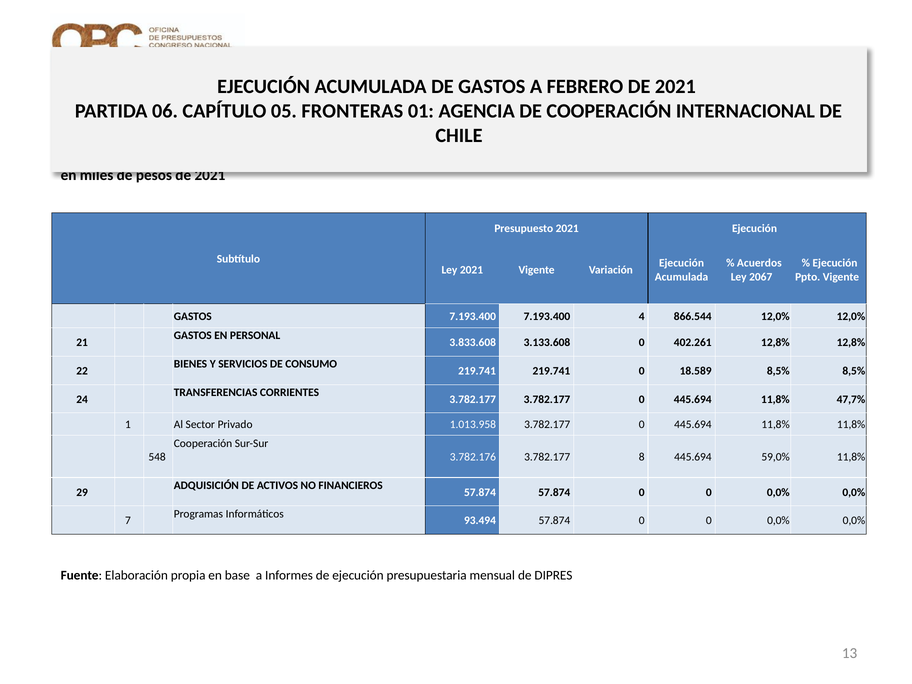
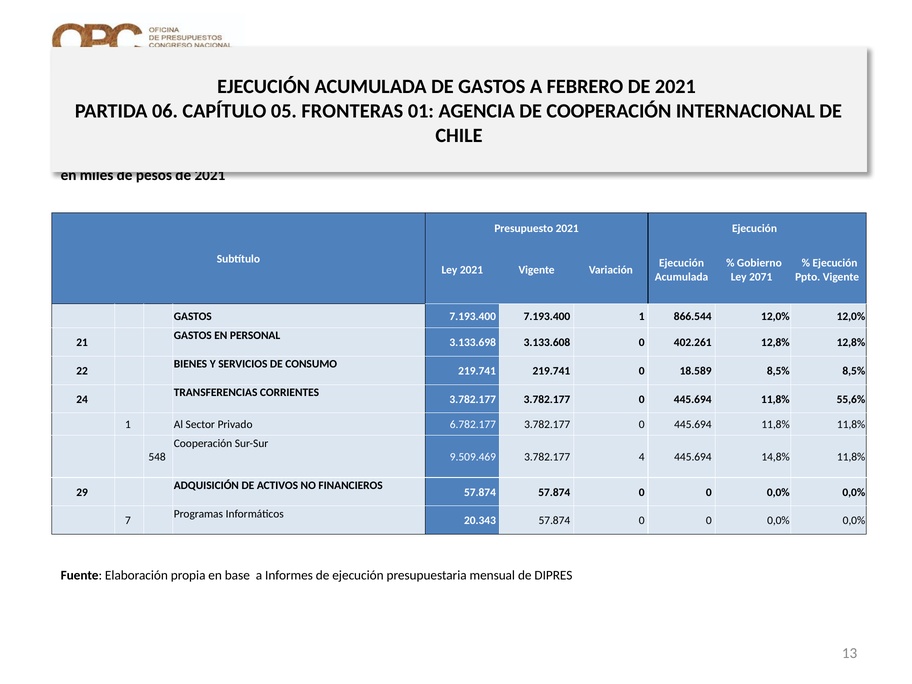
Acuerdos: Acuerdos -> Gobierno
2067: 2067 -> 2071
7.193.400 4: 4 -> 1
3.833.608: 3.833.608 -> 3.133.698
47,7%: 47,7% -> 55,6%
1.013.958: 1.013.958 -> 6.782.177
3.782.176: 3.782.176 -> 9.509.469
8: 8 -> 4
59,0%: 59,0% -> 14,8%
93.494: 93.494 -> 20.343
